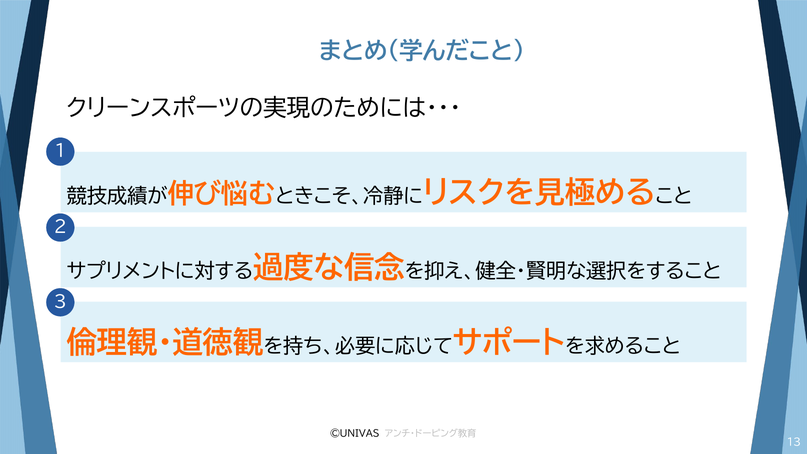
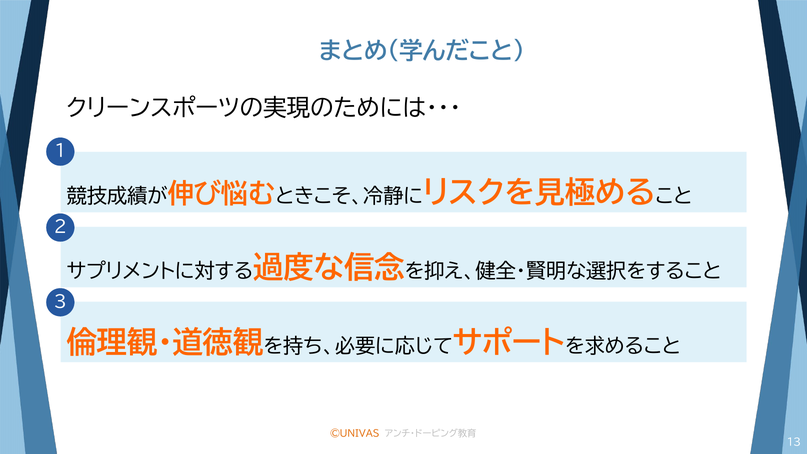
©UNIVAS colour: black -> orange
